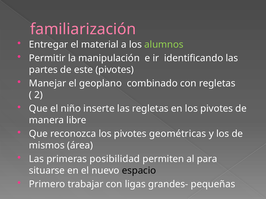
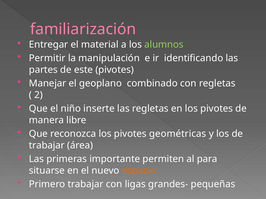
mismos at (47, 146): mismos -> trabajar
posibilidad: posibilidad -> importante
espacio colour: black -> orange
